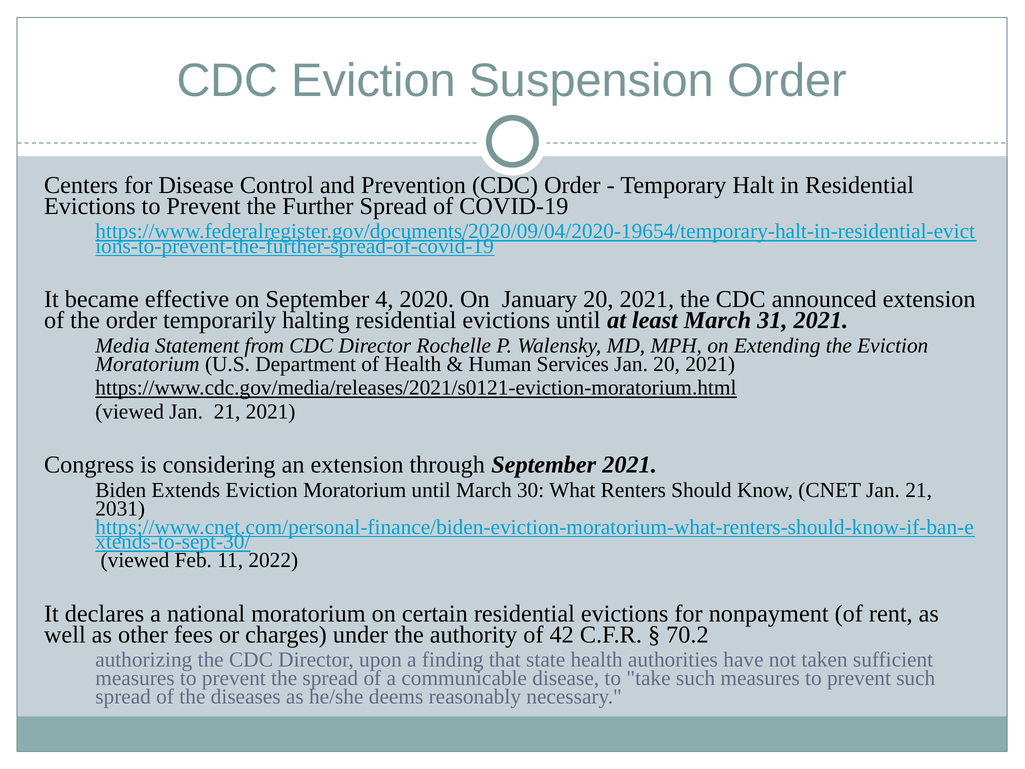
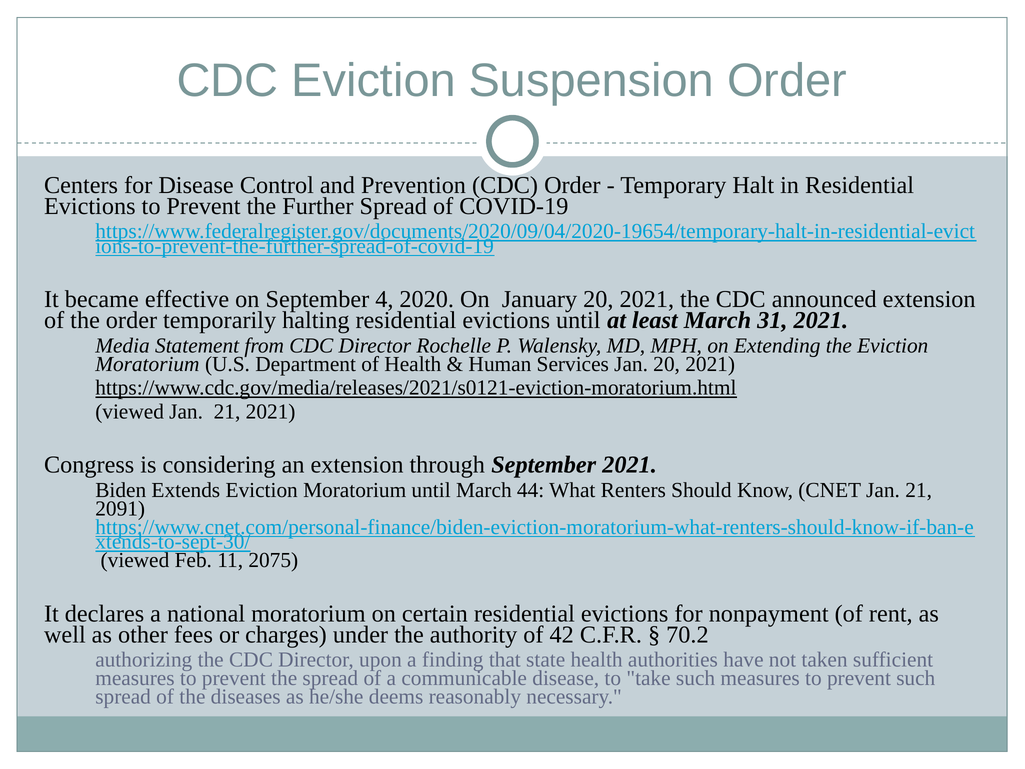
30: 30 -> 44
2031: 2031 -> 2091
2022: 2022 -> 2075
